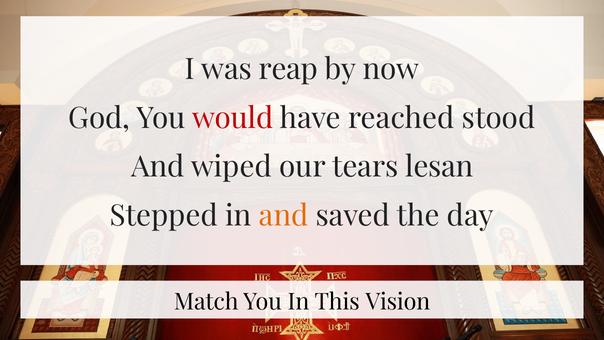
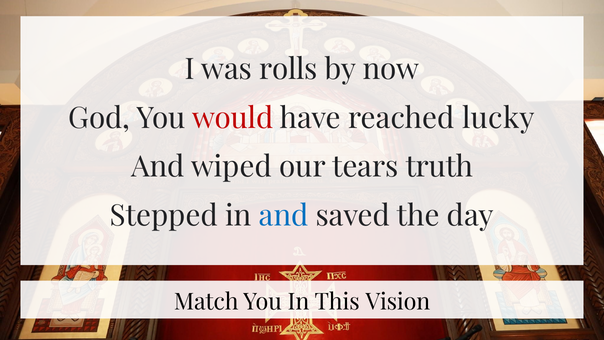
reap: reap -> rolls
stood: stood -> lucky
lesan: lesan -> truth
and at (284, 216) colour: orange -> blue
